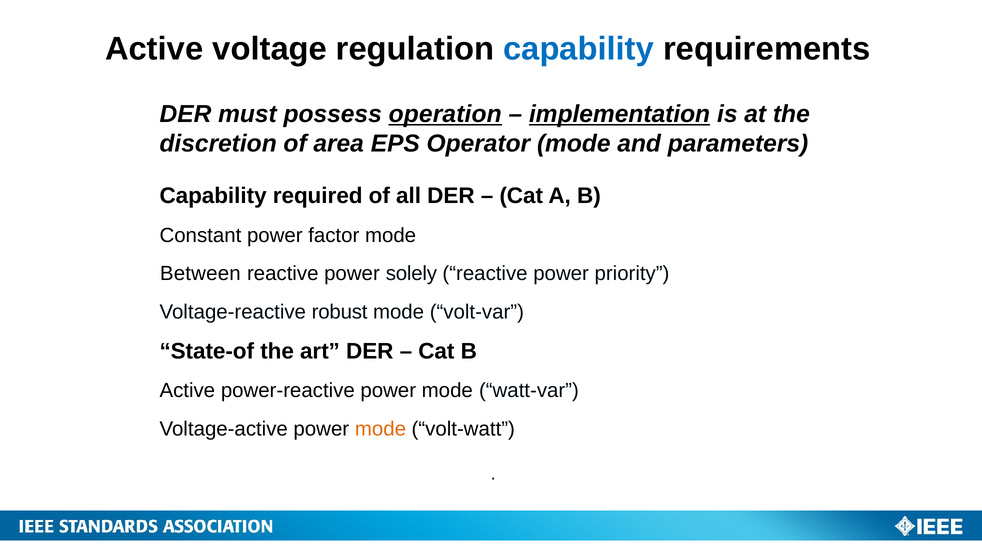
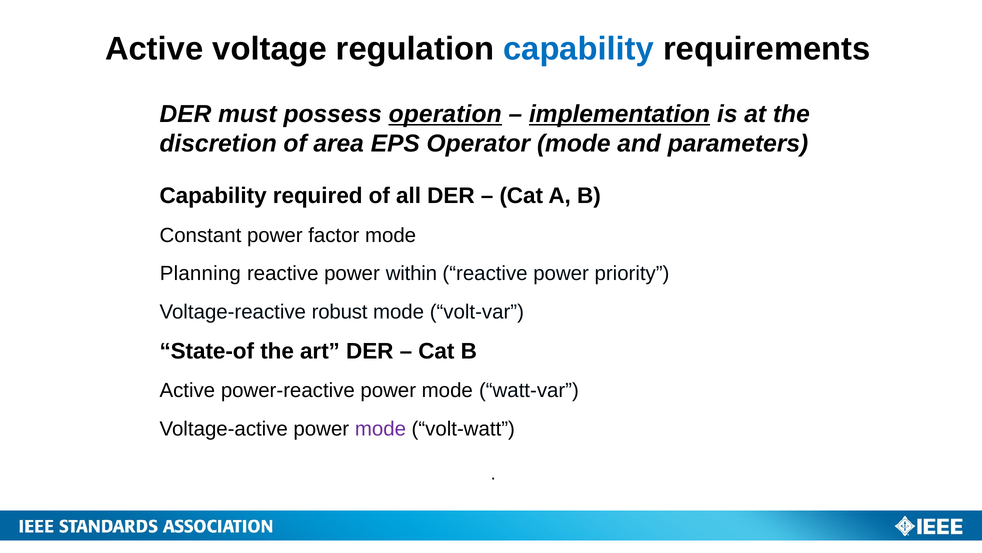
Between: Between -> Planning
solely: solely -> within
mode at (380, 428) colour: orange -> purple
